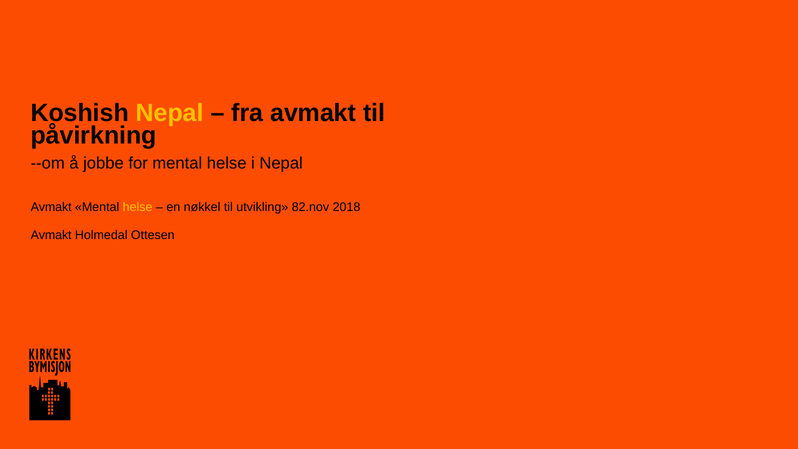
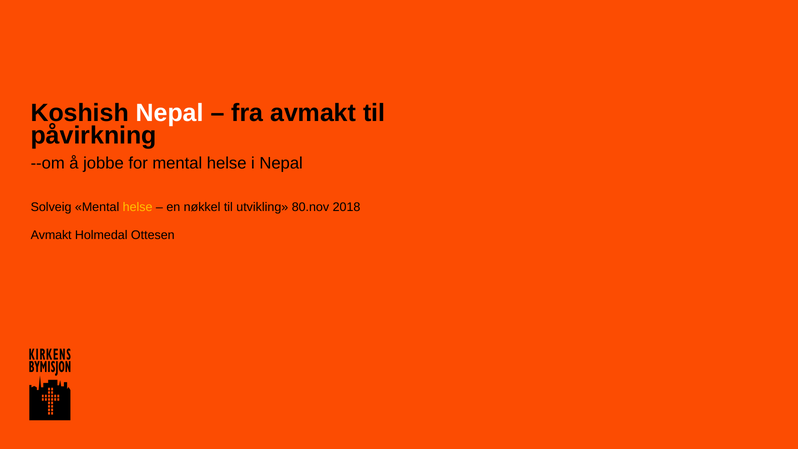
Nepal at (170, 113) colour: yellow -> white
Avmakt at (51, 207): Avmakt -> Solveig
82.nov: 82.nov -> 80.nov
